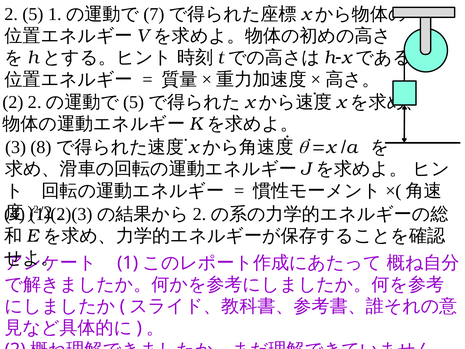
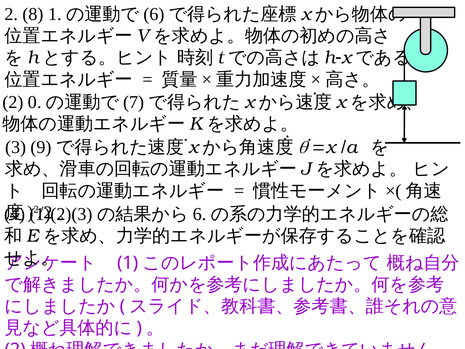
2 5: 5 -> 8
7 at (154, 14): 7 -> 6
2 2: 2 -> 0
5 at (134, 102): 5 -> 7
8: 8 -> 9
2 at (200, 214): 2 -> 6
